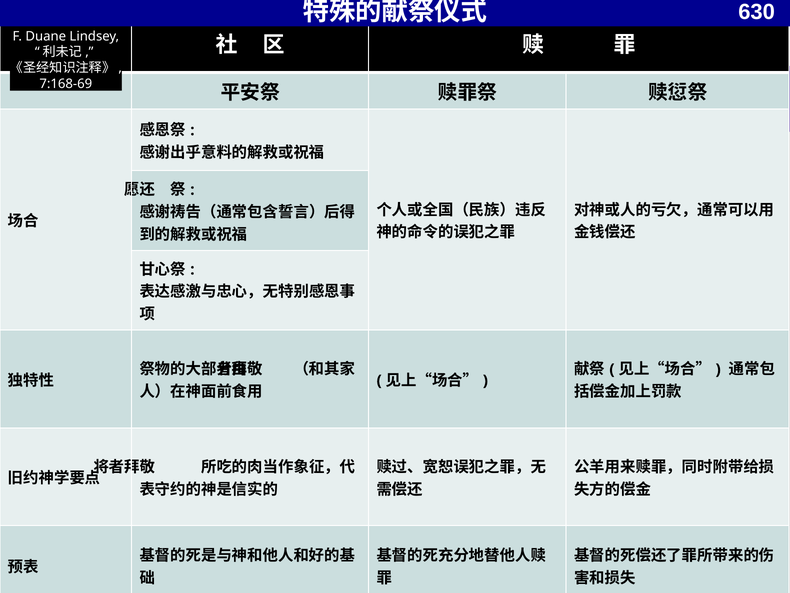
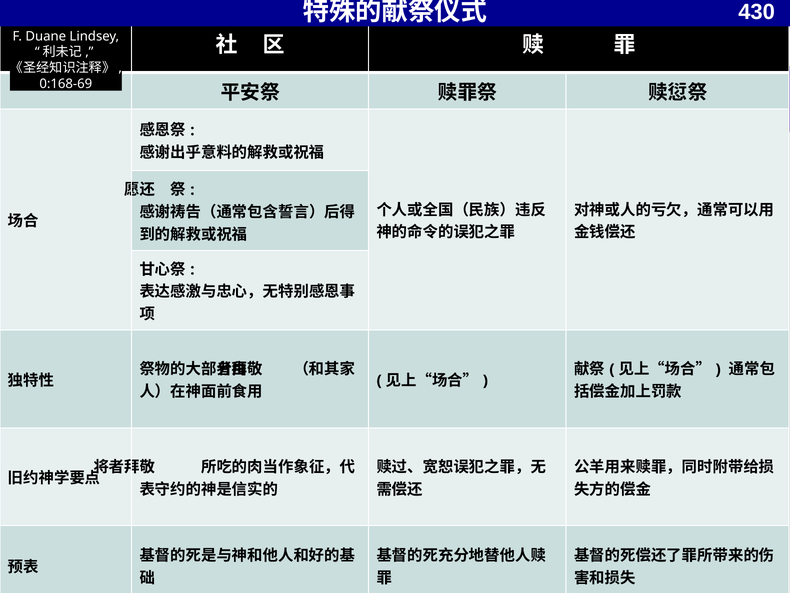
630: 630 -> 430
7:168-69: 7:168-69 -> 0:168-69
